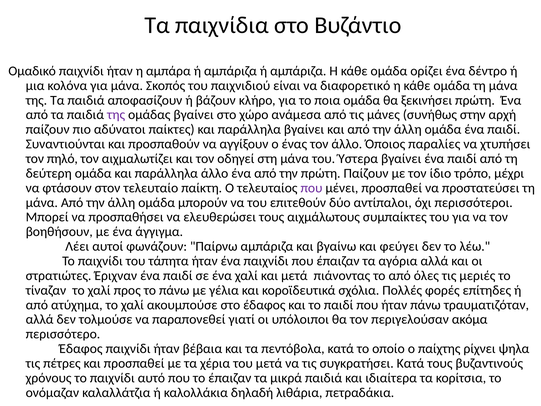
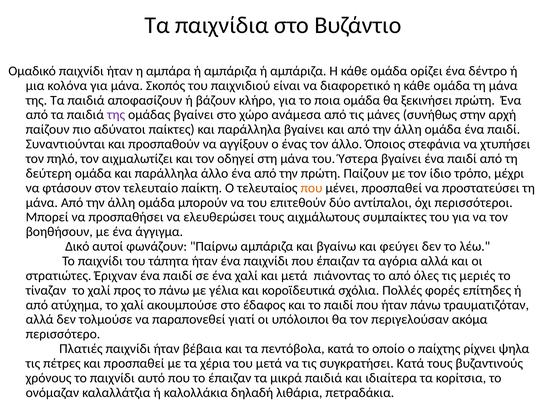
παραλίες: παραλίες -> στεφάνια
που at (311, 188) colour: purple -> orange
Λέει: Λέει -> Δικό
Έδαφος at (81, 349): Έδαφος -> Πλατιές
